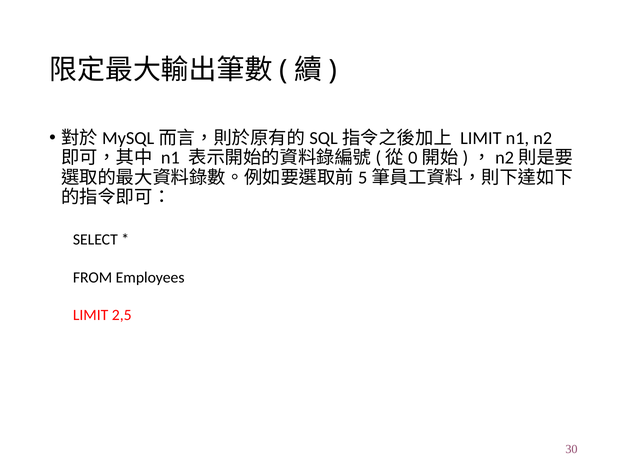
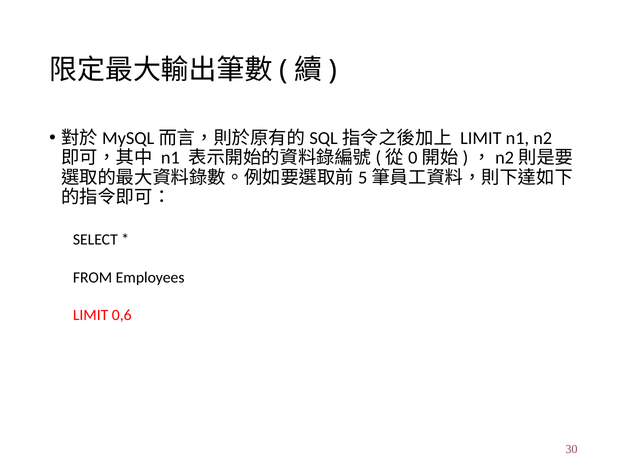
2,5: 2,5 -> 0,6
